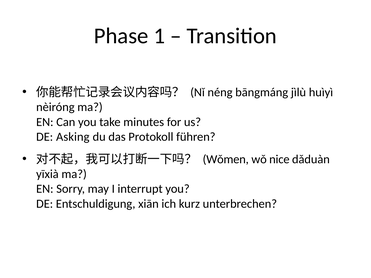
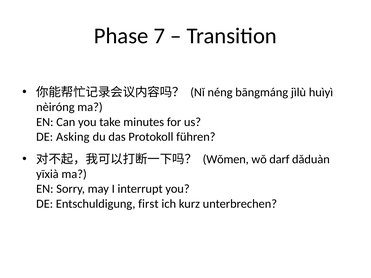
1: 1 -> 7
nice: nice -> darf
xiān: xiān -> first
